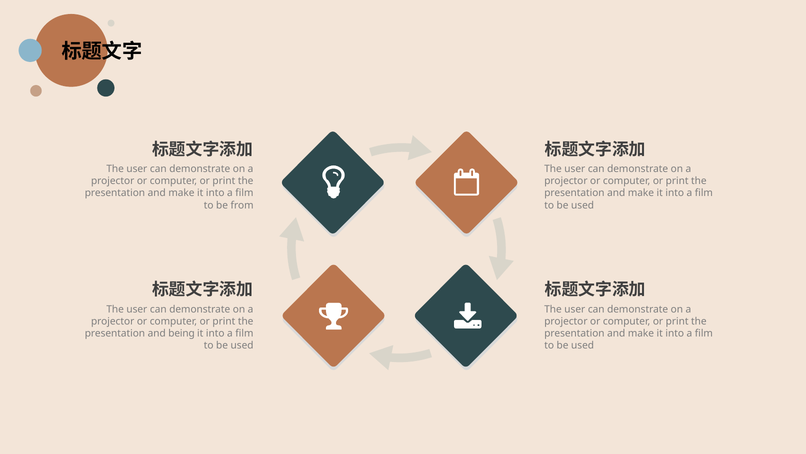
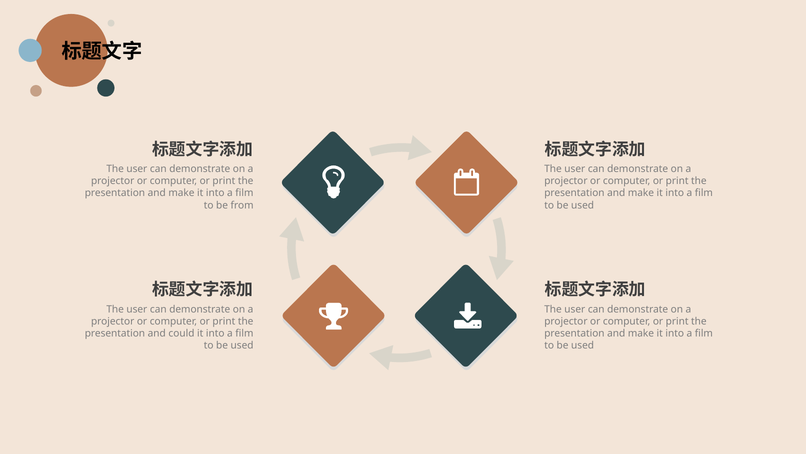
being: being -> could
